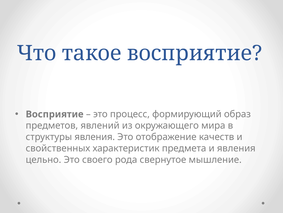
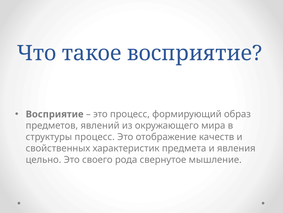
структуры явления: явления -> процесс
